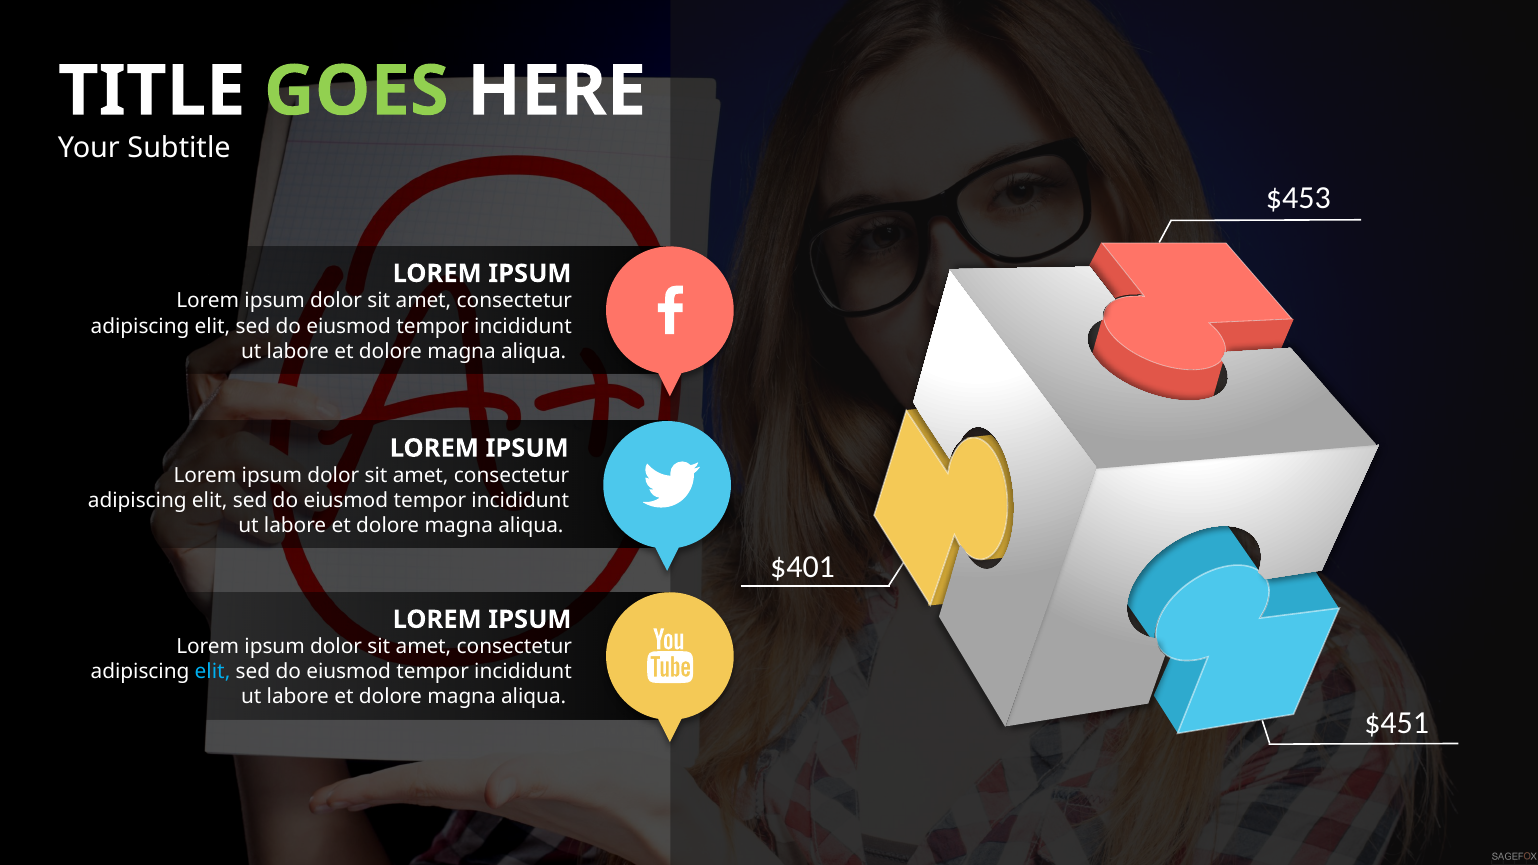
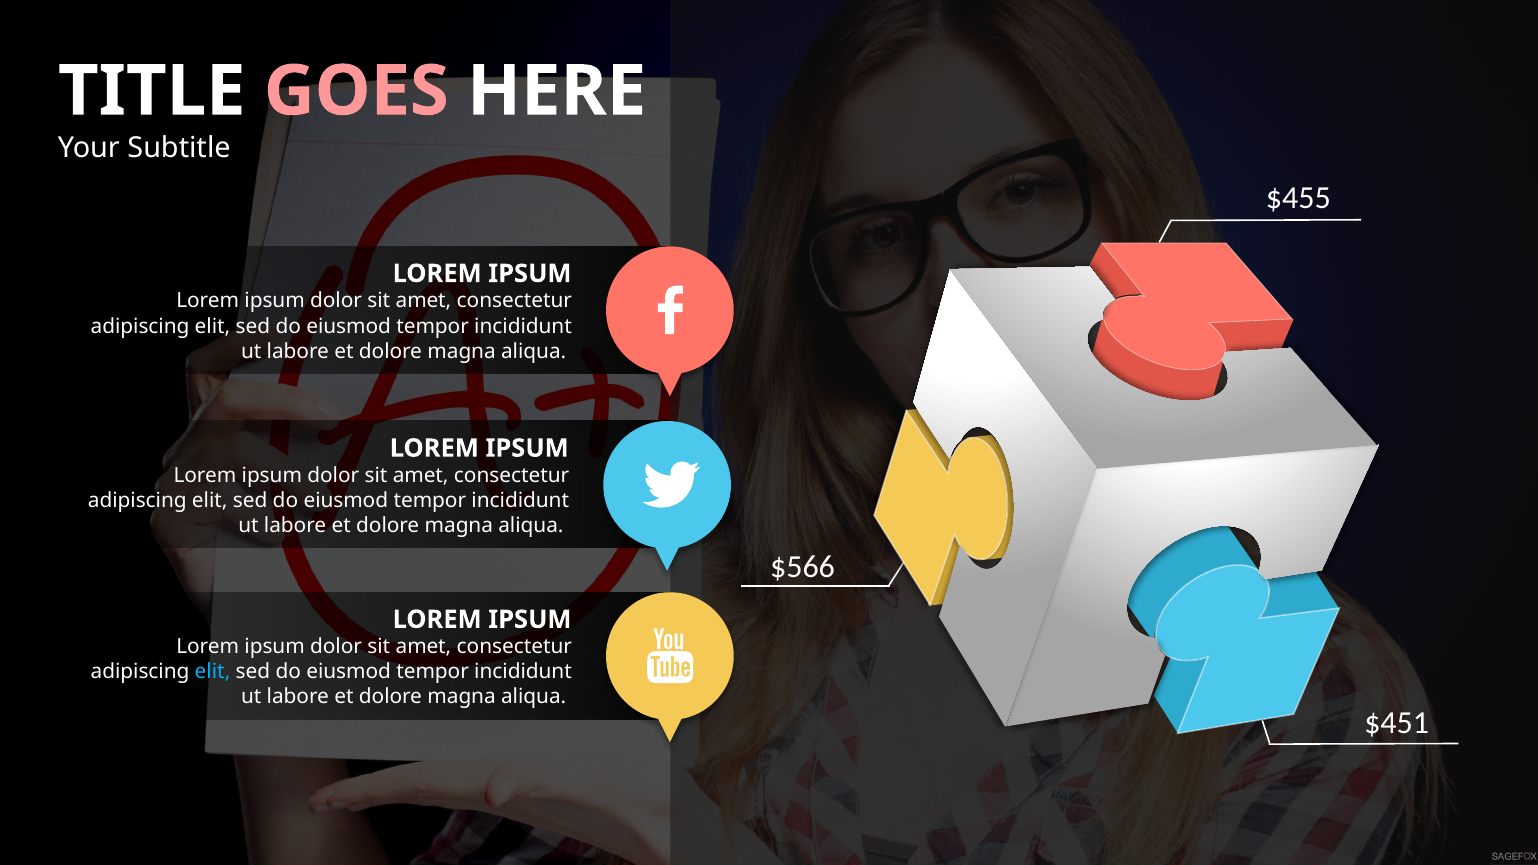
GOES colour: light green -> pink
$453: $453 -> $455
$401: $401 -> $566
